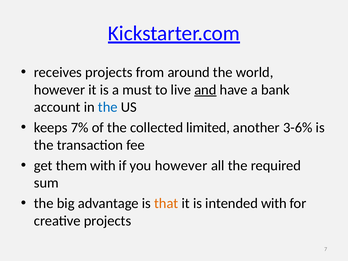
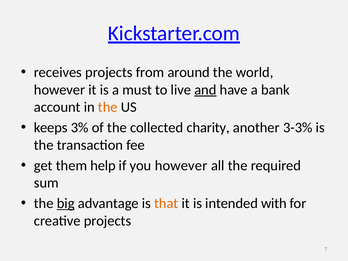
the at (108, 107) colour: blue -> orange
7%: 7% -> 3%
limited: limited -> charity
3-6%: 3-6% -> 3-3%
them with: with -> help
big underline: none -> present
